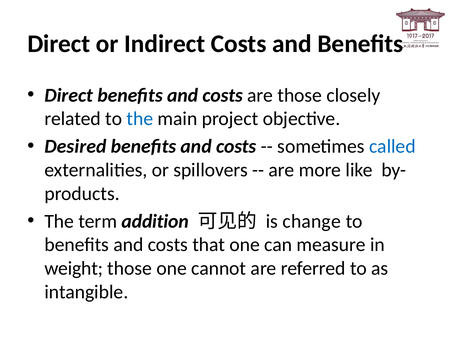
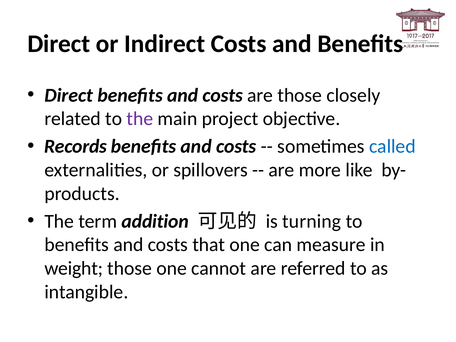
the at (140, 119) colour: blue -> purple
Desired: Desired -> Records
change: change -> turning
